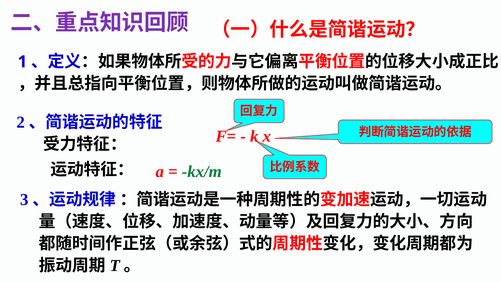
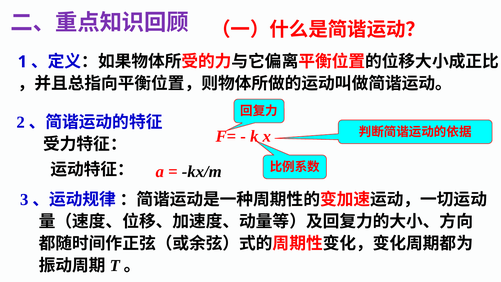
kx/m colour: green -> black
